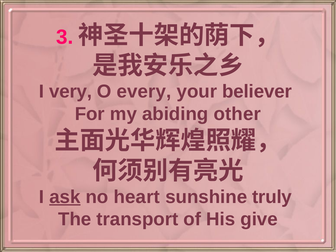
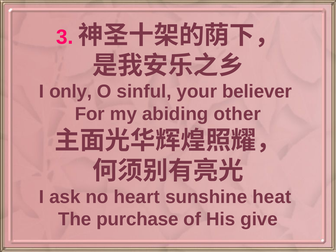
very: very -> only
every: every -> sinful
ask underline: present -> none
truly: truly -> heat
transport: transport -> purchase
